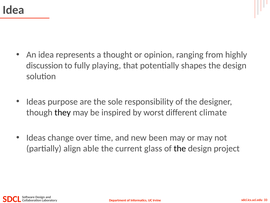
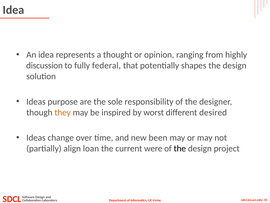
playing: playing -> federal
they colour: black -> orange
climate: climate -> desired
able: able -> loan
glass: glass -> were
